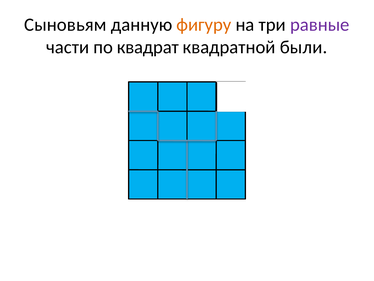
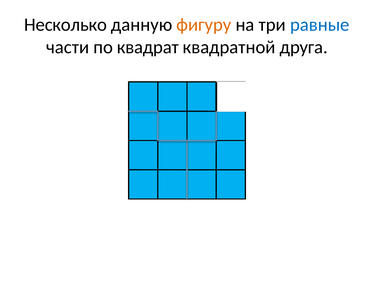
Сыновьям: Сыновьям -> Несколько
равные colour: purple -> blue
были: были -> друга
